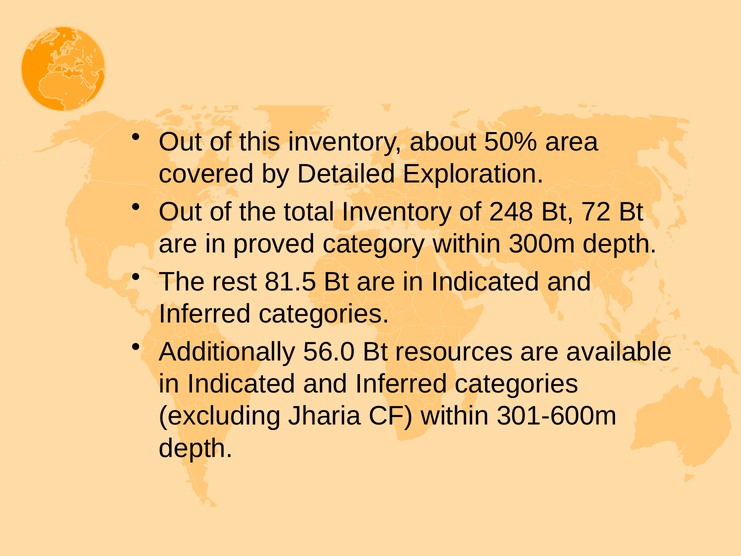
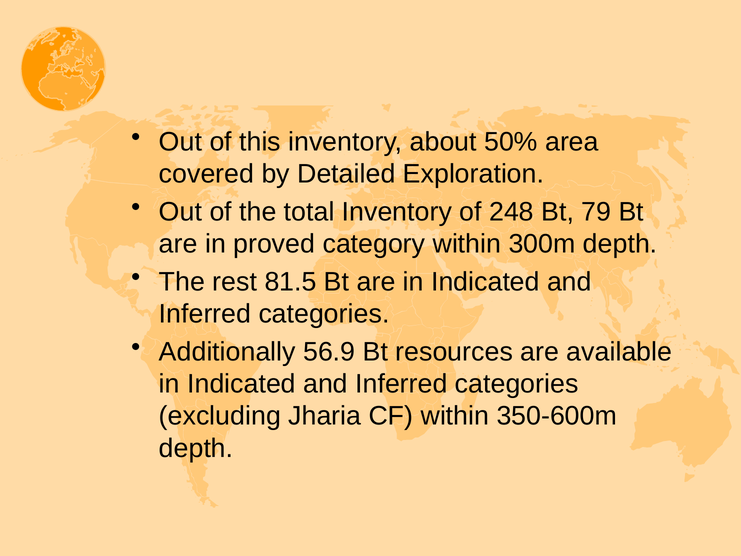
72: 72 -> 79
56.0: 56.0 -> 56.9
301-600m: 301-600m -> 350-600m
